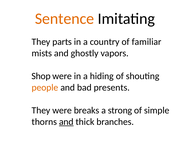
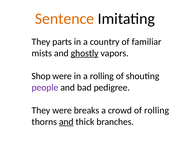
ghostly underline: none -> present
a hiding: hiding -> rolling
people colour: orange -> purple
presents: presents -> pedigree
strong: strong -> crowd
of simple: simple -> rolling
